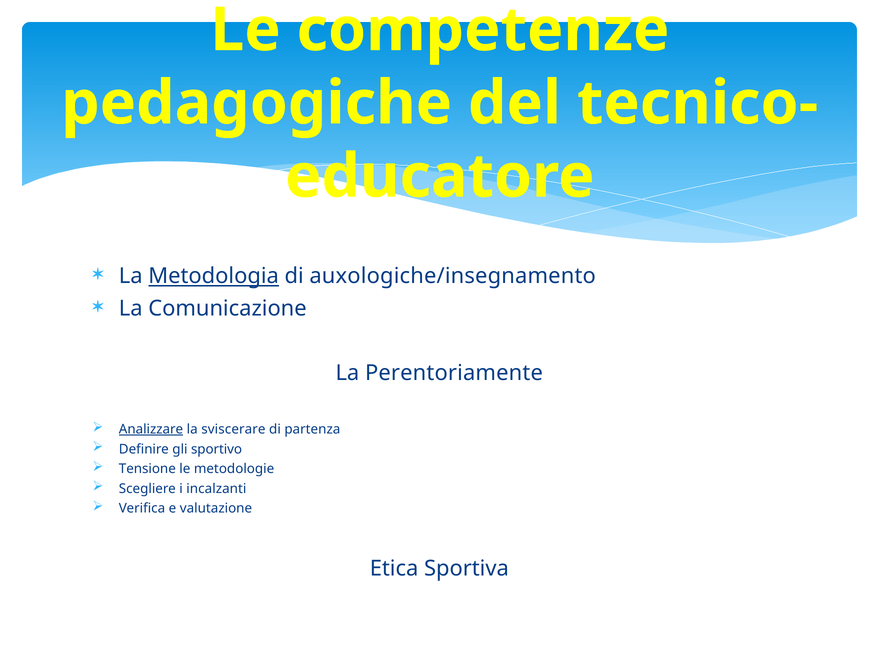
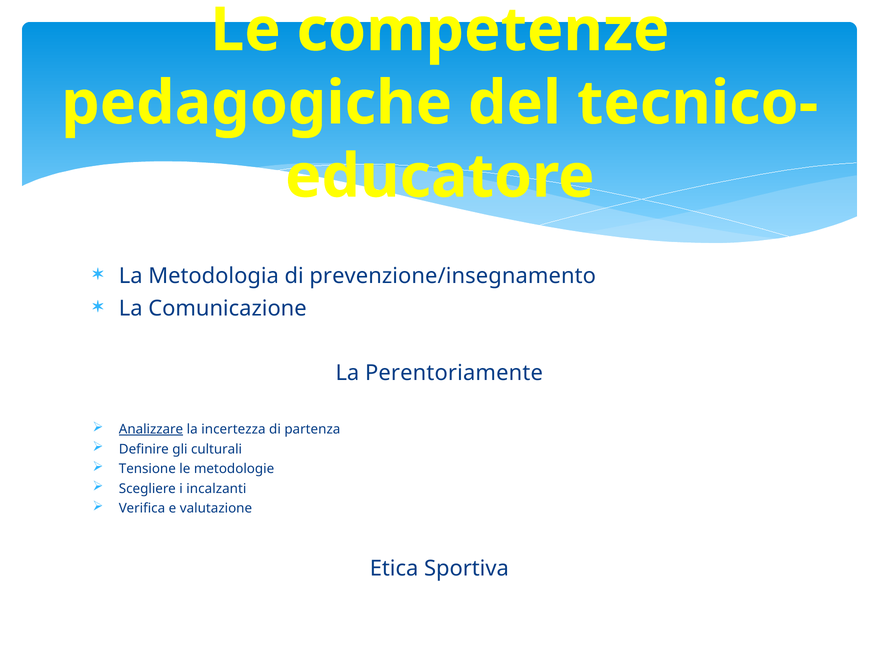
Metodologia underline: present -> none
auxologiche/insegnamento: auxologiche/insegnamento -> prevenzione/insegnamento
sviscerare: sviscerare -> incertezza
sportivo: sportivo -> culturali
